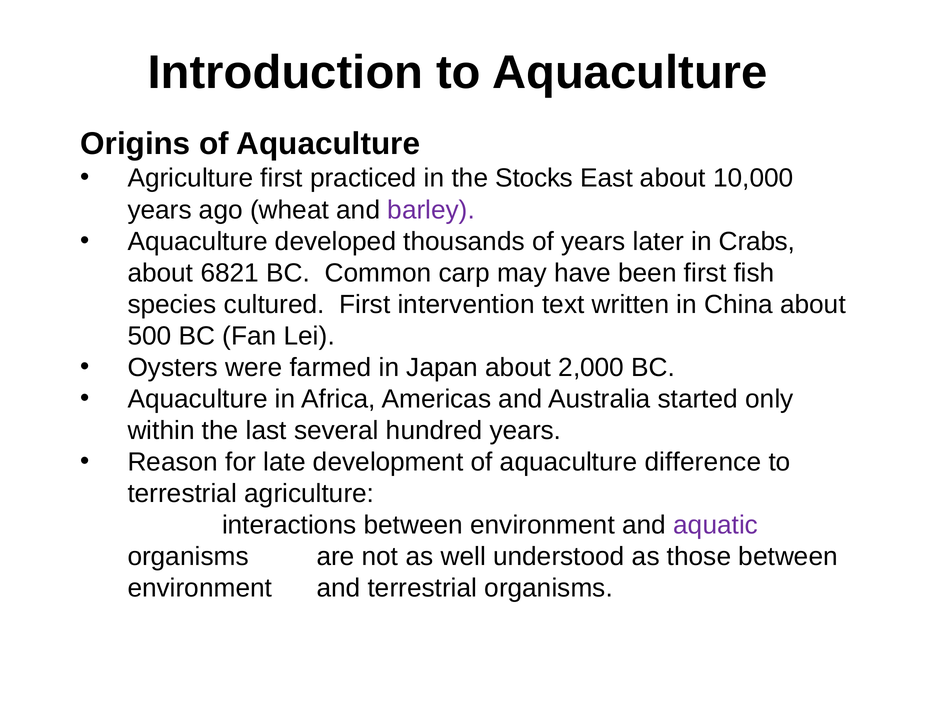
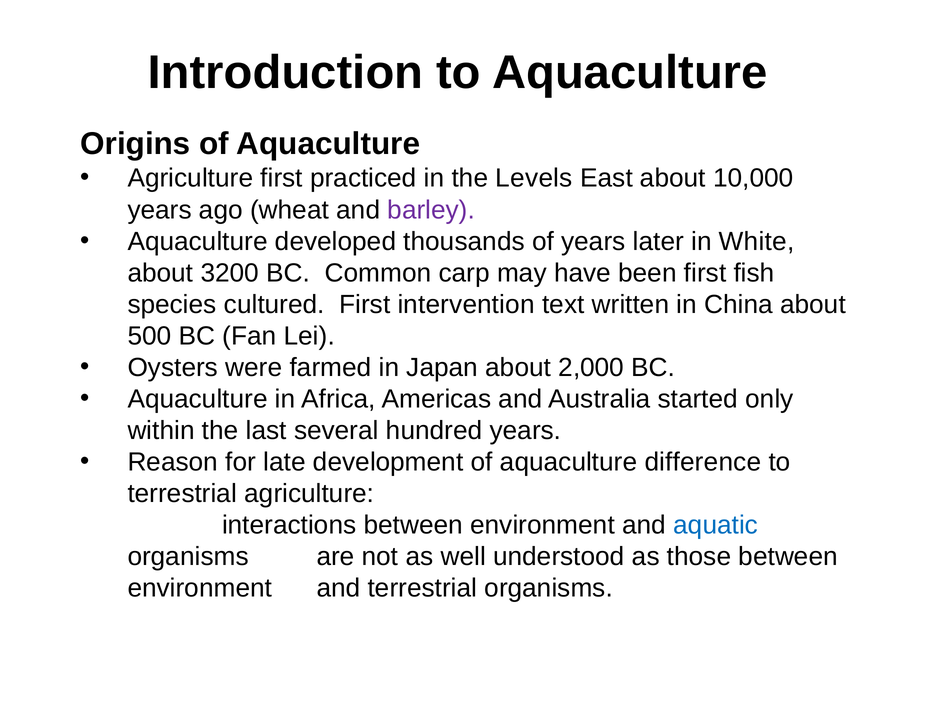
Stocks: Stocks -> Levels
Crabs: Crabs -> White
6821: 6821 -> 3200
aquatic colour: purple -> blue
